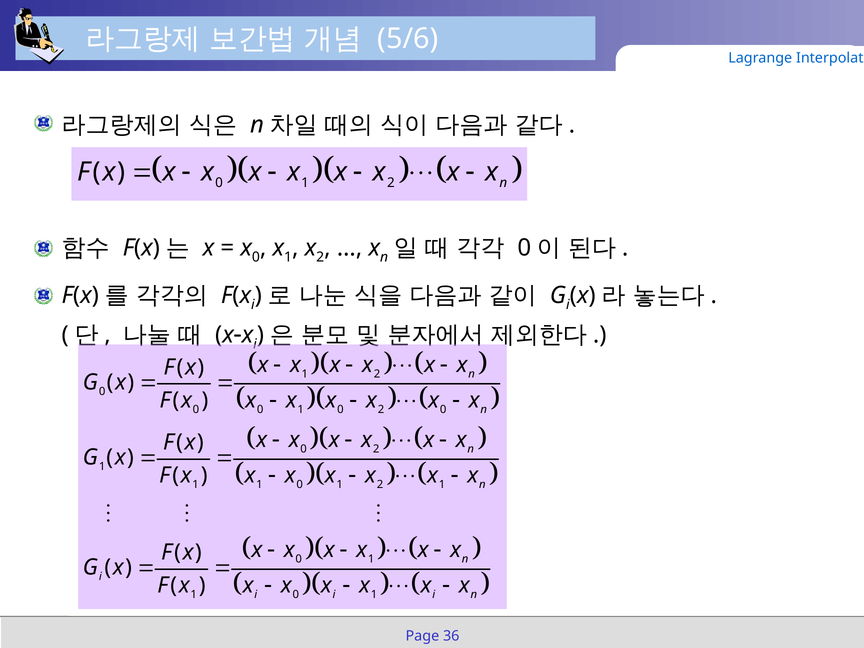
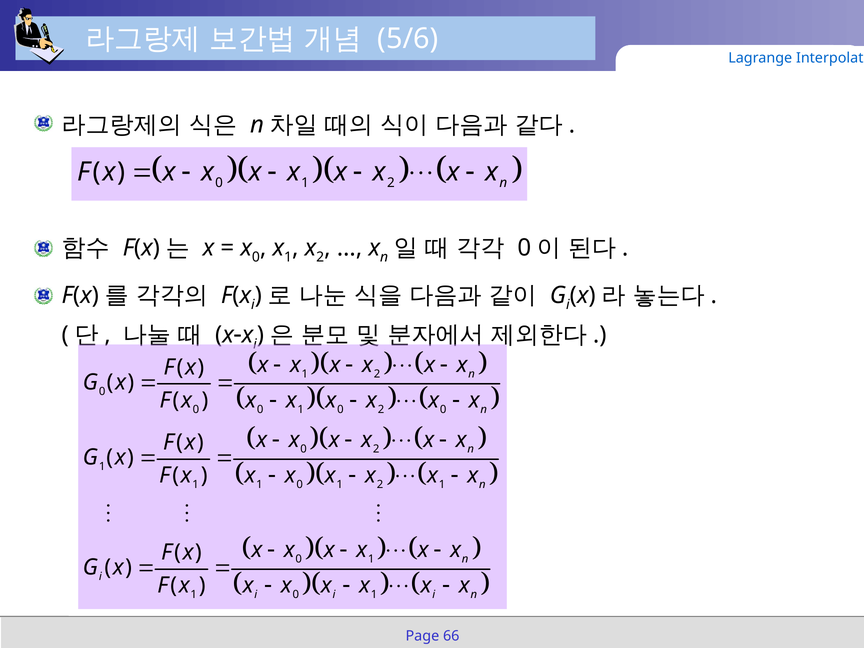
36: 36 -> 66
